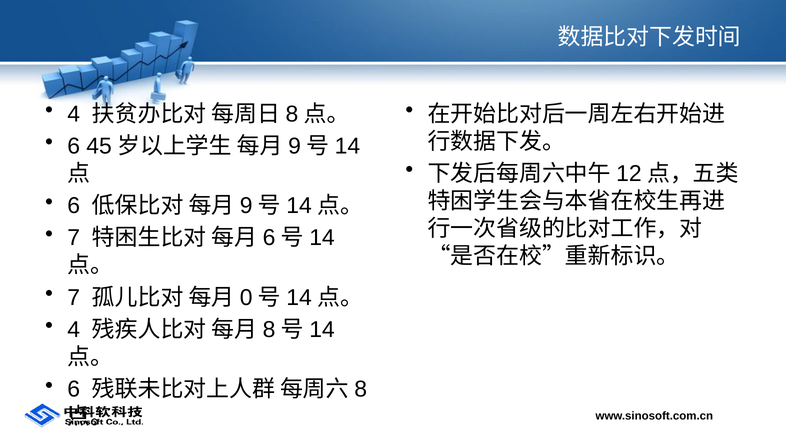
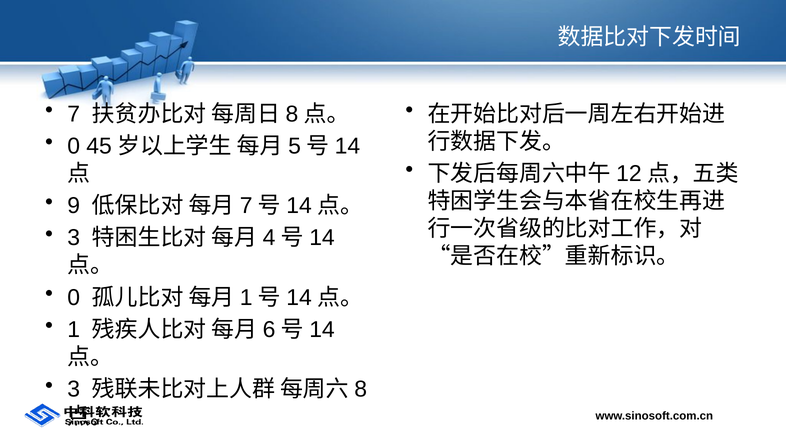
4 at (74, 114): 4 -> 7
6 at (74, 146): 6 -> 0
9 at (295, 146): 9 -> 5
6 at (74, 206): 6 -> 9
9 at (246, 206): 9 -> 7
7 at (74, 238): 7 -> 3
6 at (269, 238): 6 -> 4
7 at (74, 298): 7 -> 0
0 at (246, 298): 0 -> 1
4 at (74, 330): 4 -> 1
8 at (269, 330): 8 -> 6
6 at (74, 389): 6 -> 3
